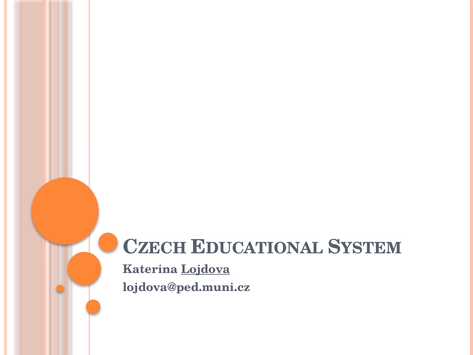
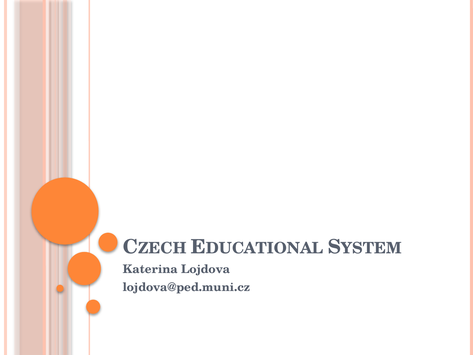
Lojdova underline: present -> none
